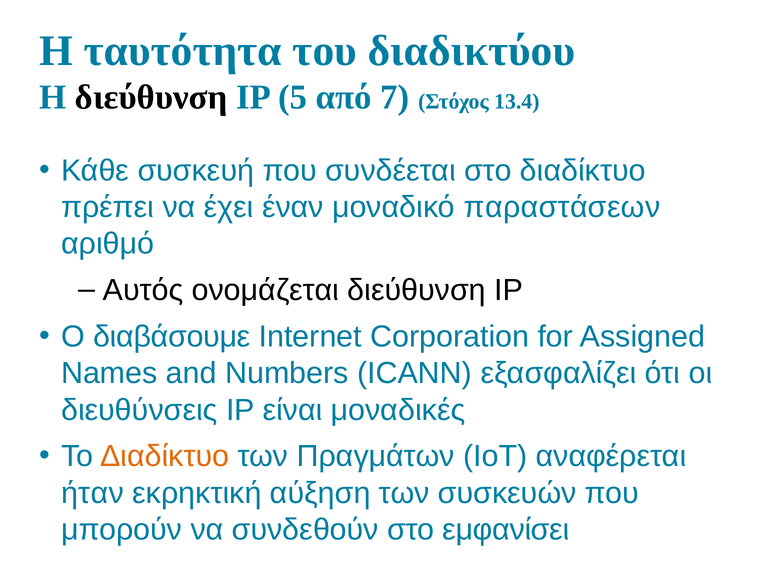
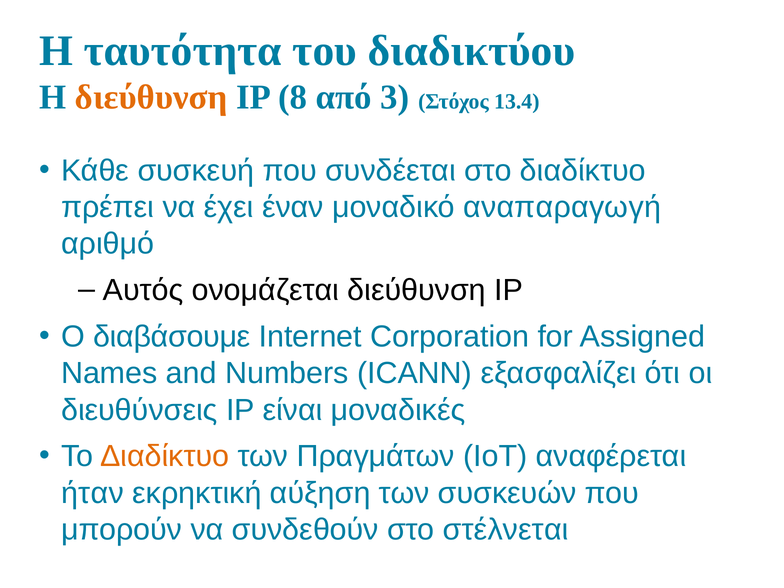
διεύθυνση at (151, 97) colour: black -> orange
5: 5 -> 8
7: 7 -> 3
παραστάσεων: παραστάσεων -> αναπαραγωγή
εμφανίσει: εμφανίσει -> στέλνεται
